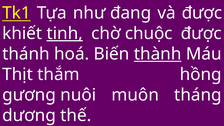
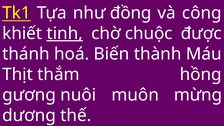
đang: đang -> đồng
và được: được -> công
thành underline: present -> none
tháng: tháng -> mừng
